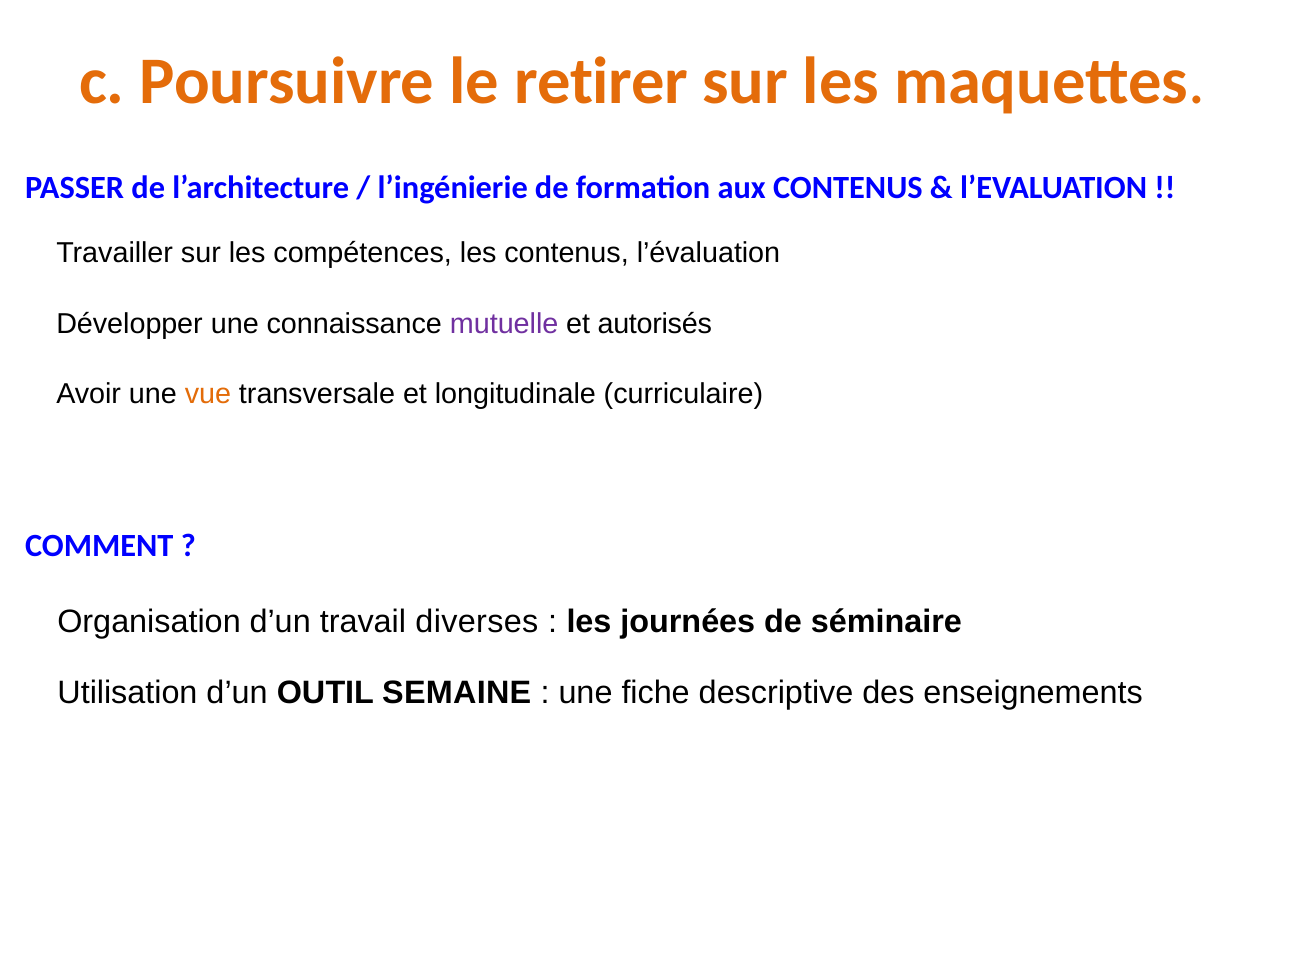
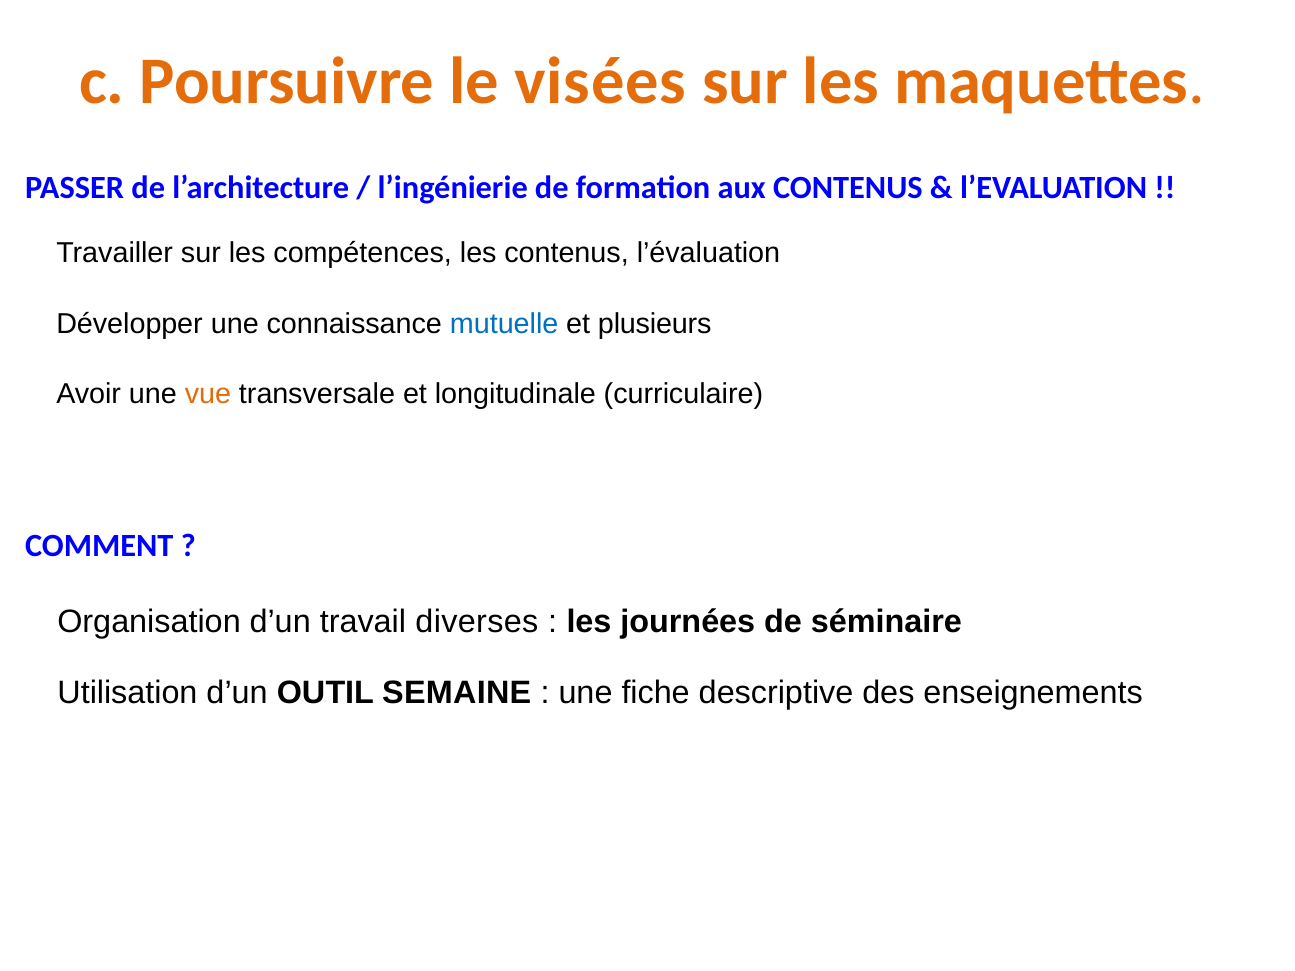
retirer: retirer -> visées
mutuelle colour: purple -> blue
autorisés: autorisés -> plusieurs
